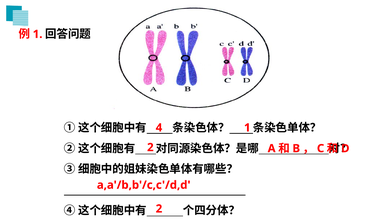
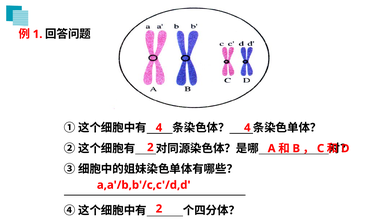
4 1: 1 -> 4
